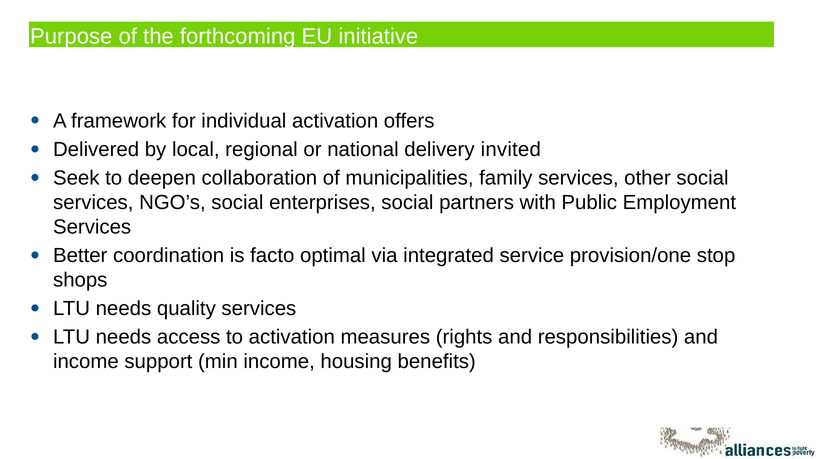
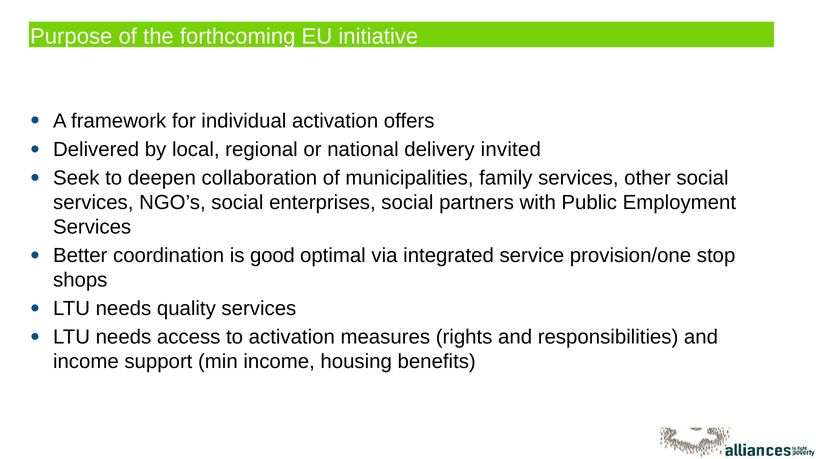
facto: facto -> good
